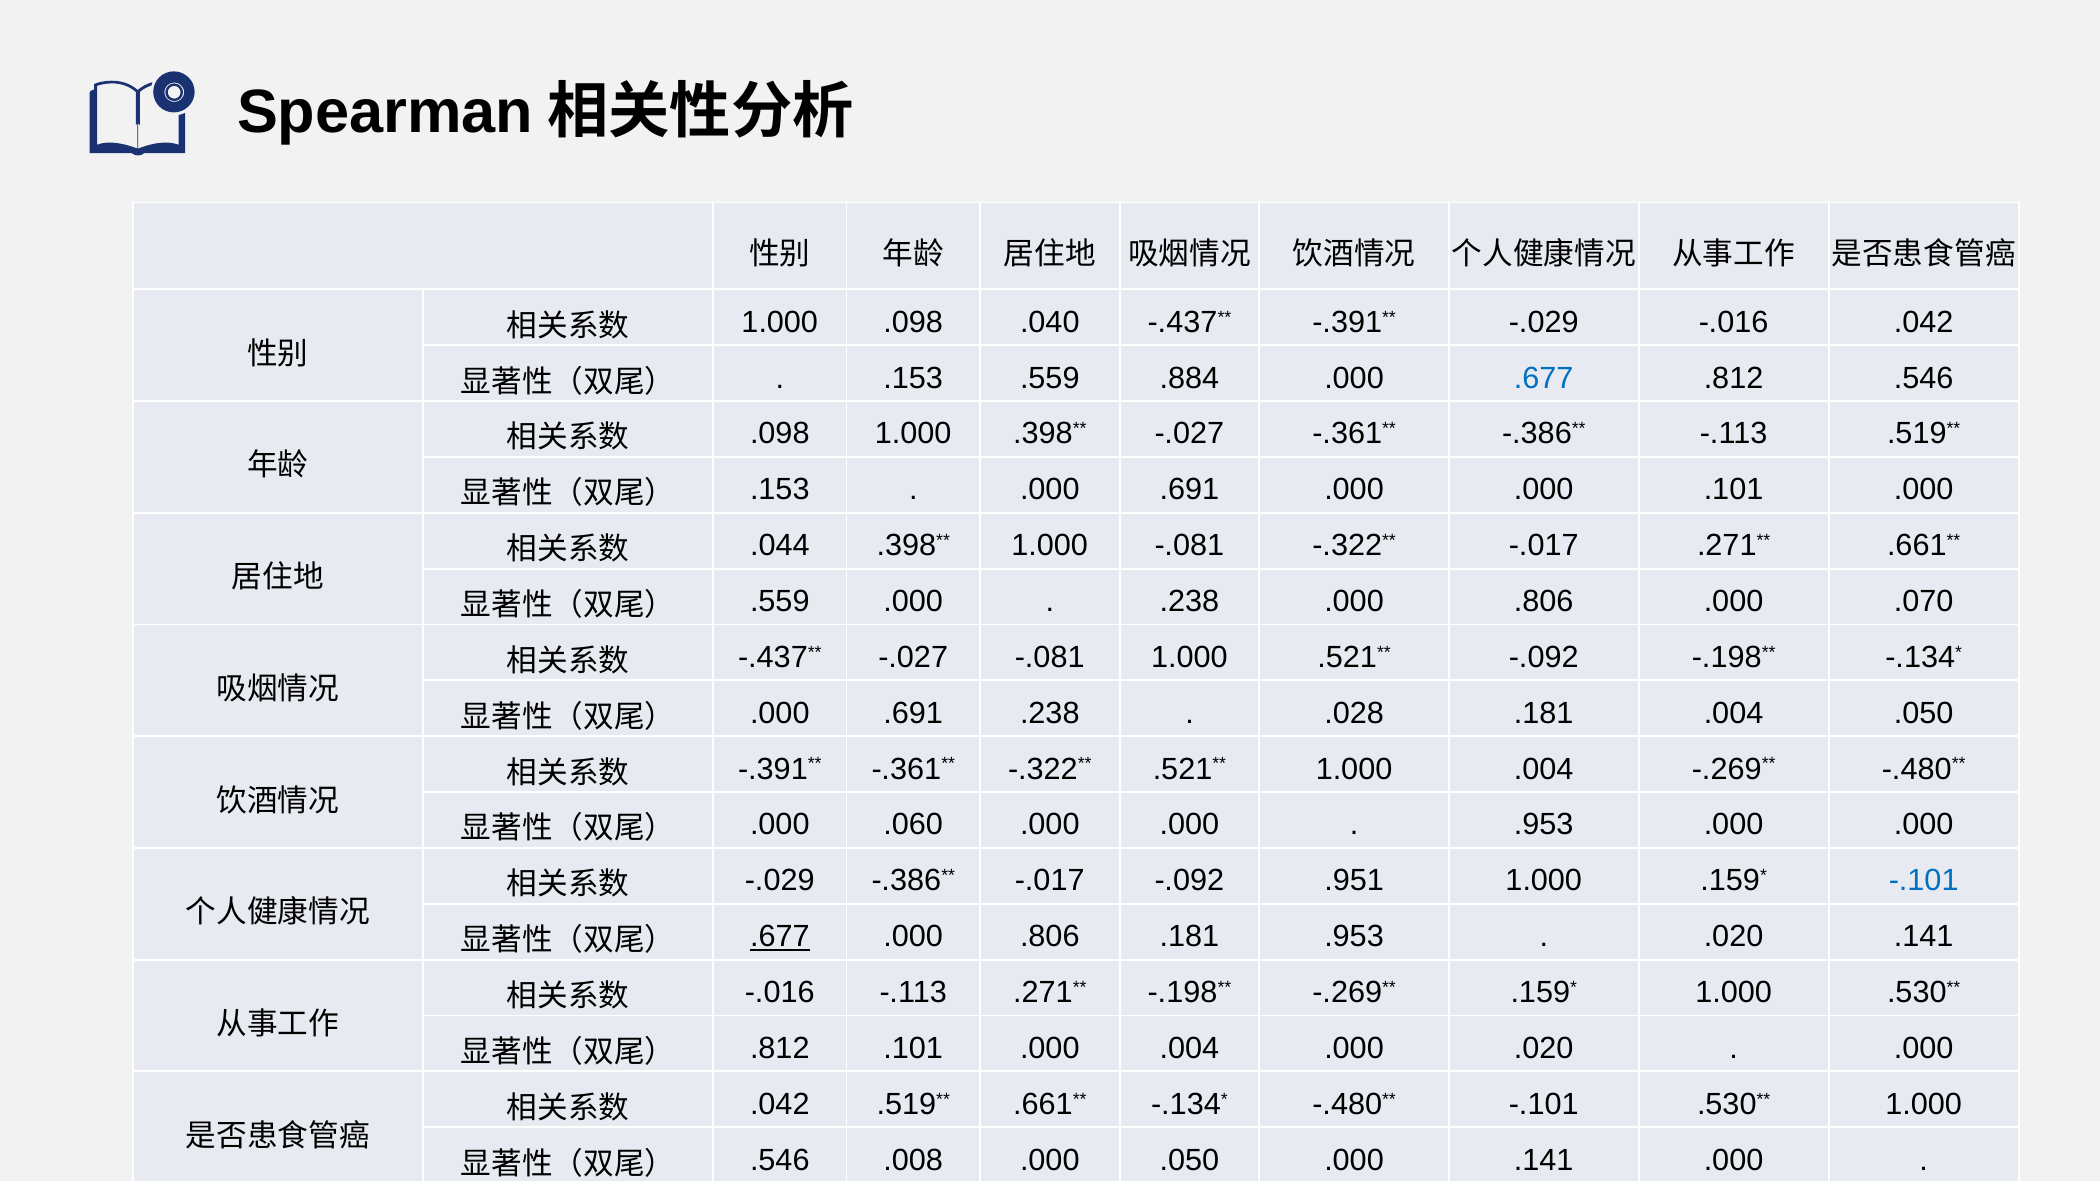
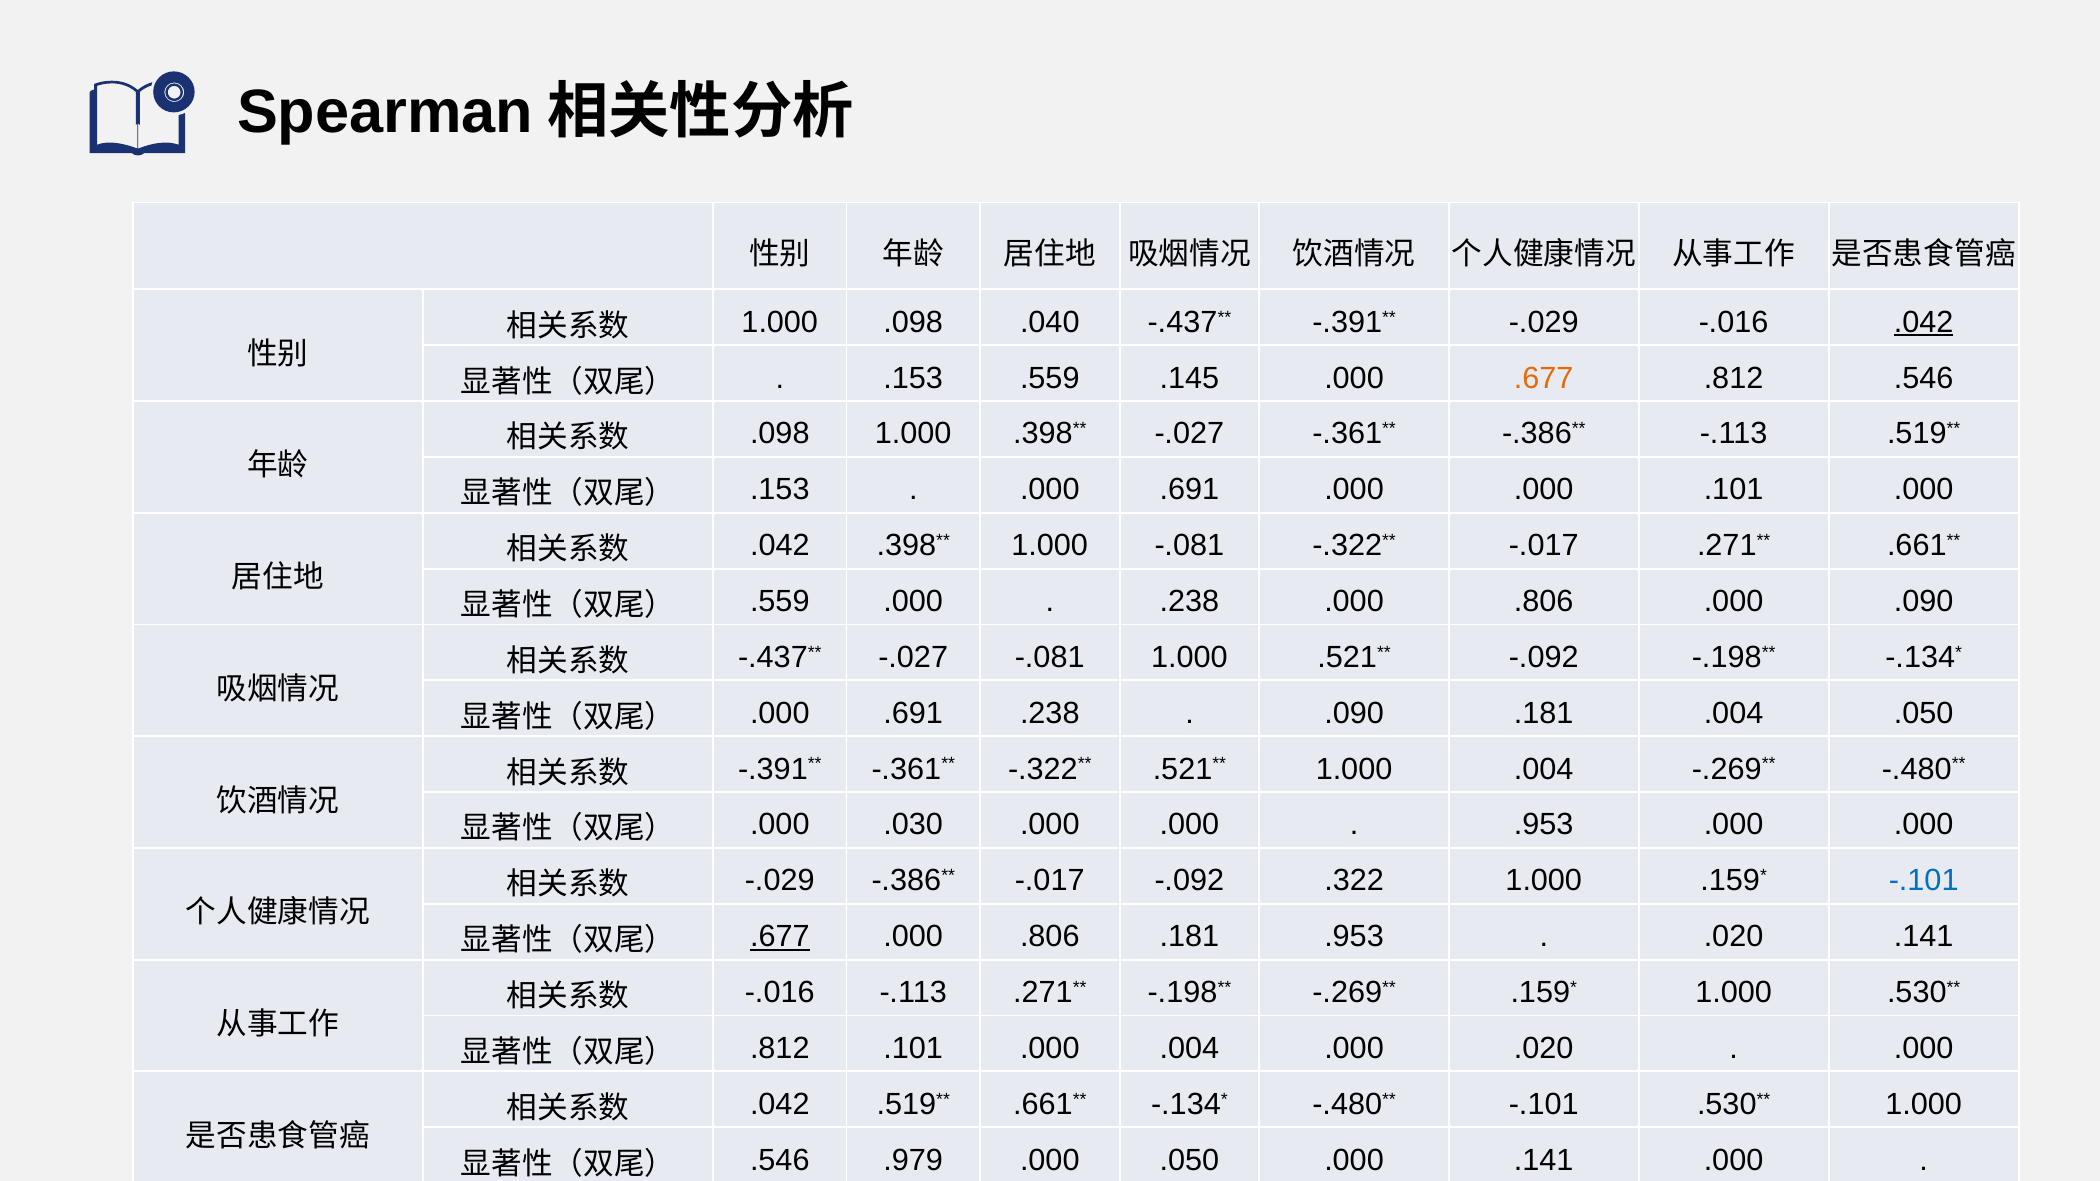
.042 at (1924, 322) underline: none -> present
.884: .884 -> .145
.677 at (1544, 378) colour: blue -> orange
.044 at (780, 546): .044 -> .042
.000 .070: .070 -> .090
.028 at (1354, 713): .028 -> .090
.060: .060 -> .030
.951: .951 -> .322
.008: .008 -> .979
